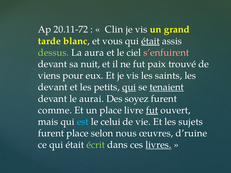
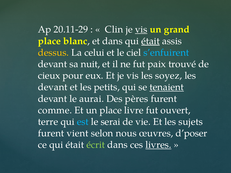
20.11-72: 20.11-72 -> 20.11-29
vis at (141, 30) underline: none -> present
tarde at (49, 41): tarde -> place
et vous: vous -> dans
dessus colour: light green -> yellow
aura: aura -> celui
s’enfuirent colour: pink -> light blue
viens: viens -> cieux
saints: saints -> soyez
qui at (129, 87) underline: present -> none
soyez: soyez -> pères
fut at (152, 110) underline: present -> none
mais: mais -> terre
celui: celui -> serai
furent place: place -> vient
d’ruine: d’ruine -> d’poser
